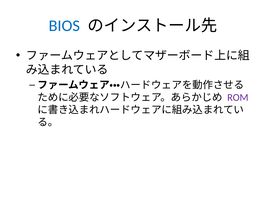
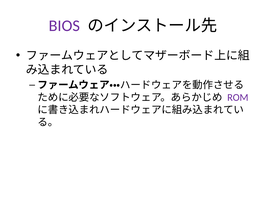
BIOS colour: blue -> purple
